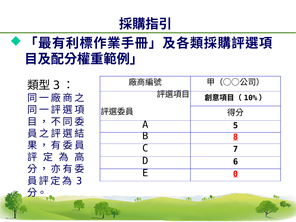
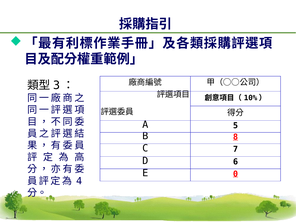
3: 3 -> 4
